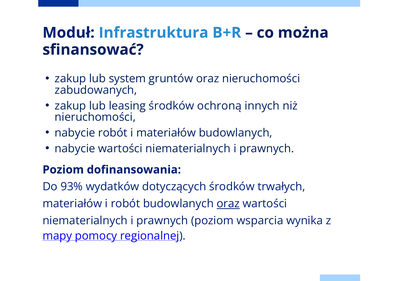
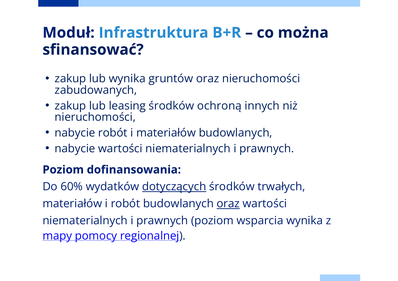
lub system: system -> wynika
93%: 93% -> 60%
dotyczących underline: none -> present
